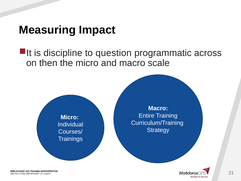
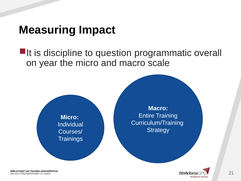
across: across -> overall
then: then -> year
